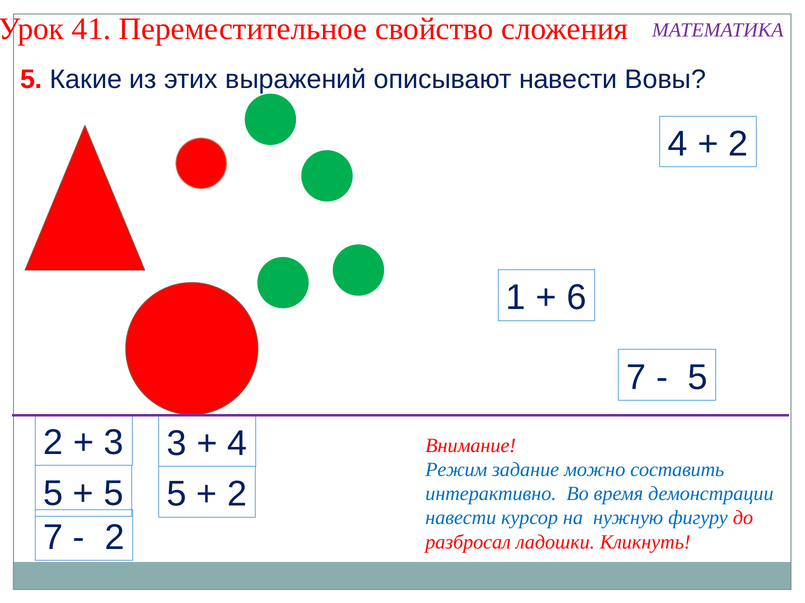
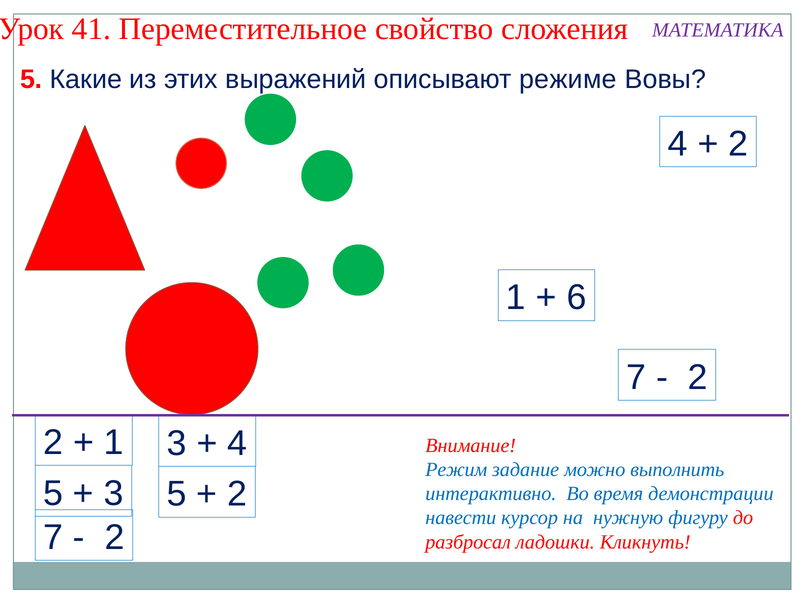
описывают навести: навести -> режиме
5 at (698, 378): 5 -> 2
3 at (114, 443): 3 -> 1
составить: составить -> выполнить
5 at (114, 494): 5 -> 3
